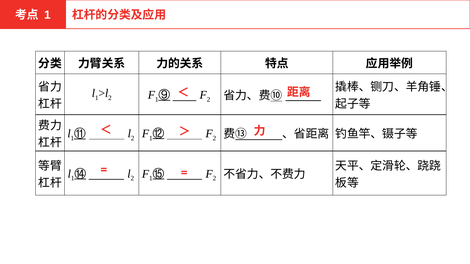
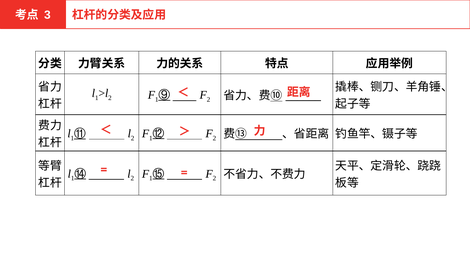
1 at (47, 15): 1 -> 3
